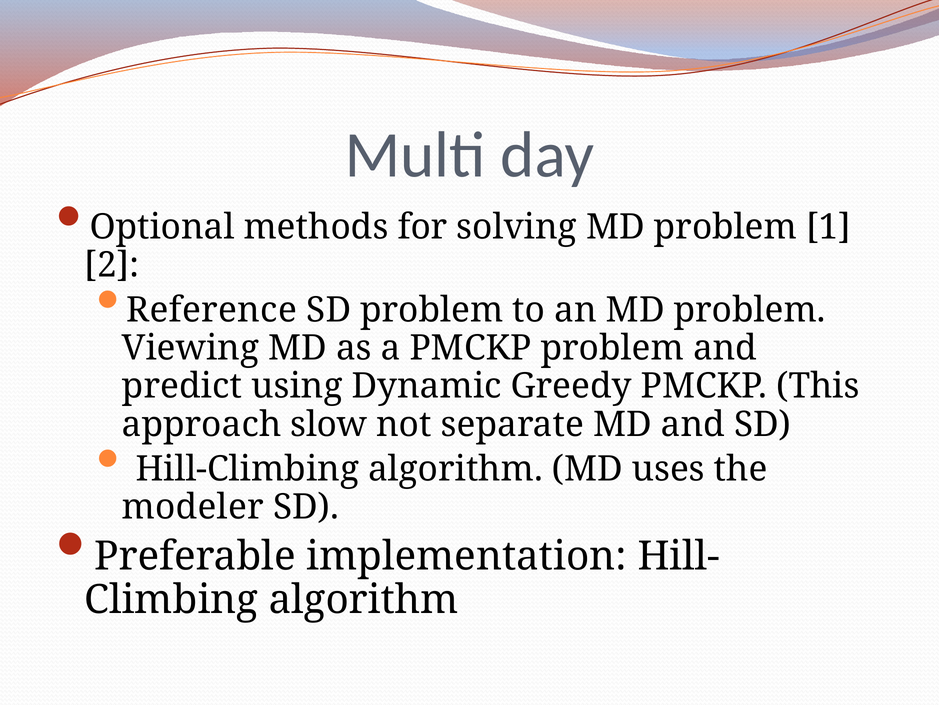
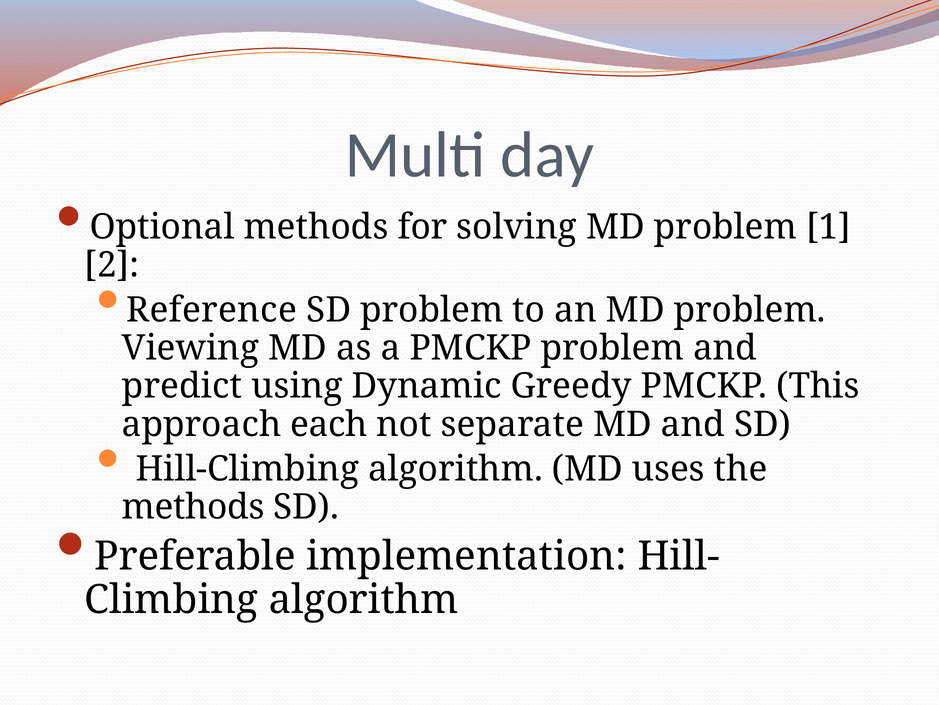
slow: slow -> each
modeler at (193, 507): modeler -> methods
